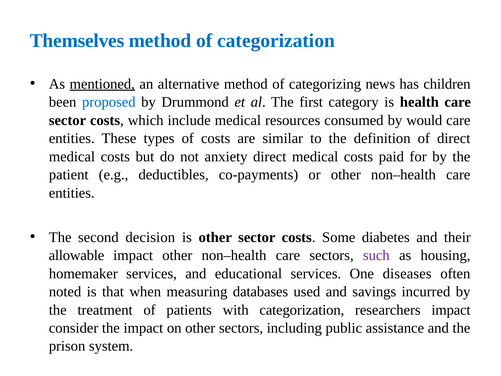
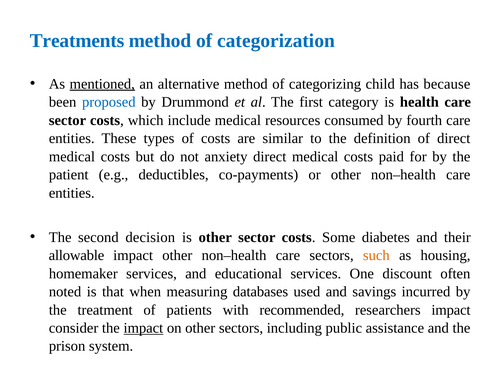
Themselves: Themselves -> Treatments
news: news -> child
children: children -> because
would: would -> fourth
such colour: purple -> orange
diseases: diseases -> discount
with categorization: categorization -> recommended
impact at (143, 328) underline: none -> present
